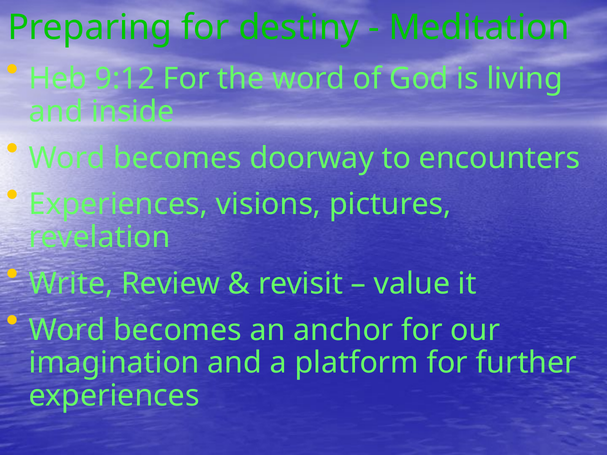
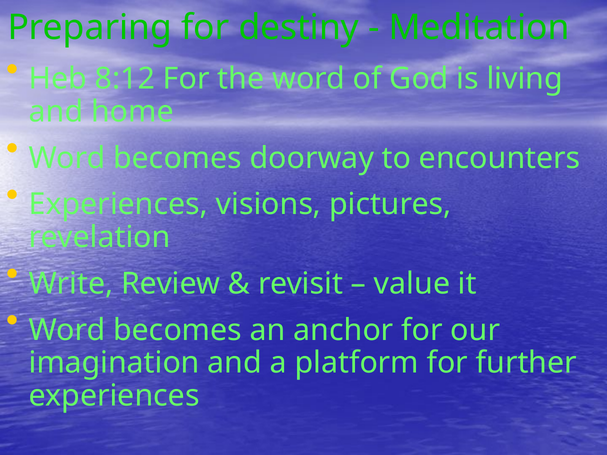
9:12: 9:12 -> 8:12
inside: inside -> home
